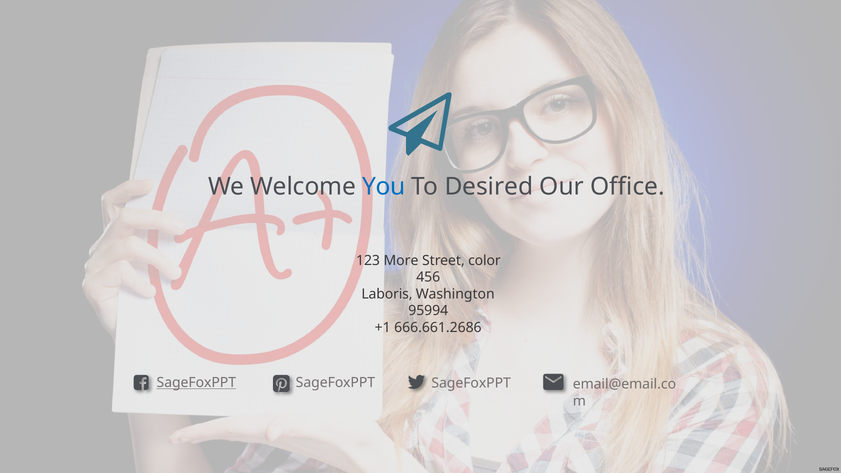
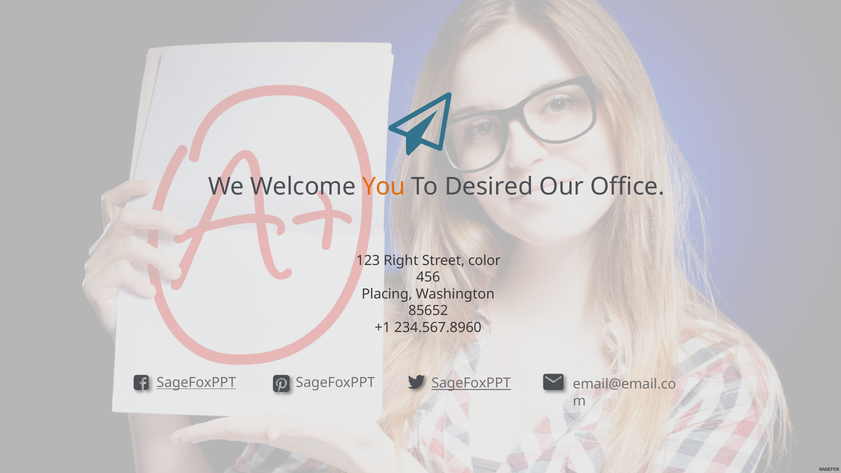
You colour: blue -> orange
More: More -> Right
Laboris: Laboris -> Placing
95994: 95994 -> 85652
666.661.2686: 666.661.2686 -> 234.567.8960
SageFoxPPT at (471, 383) underline: none -> present
